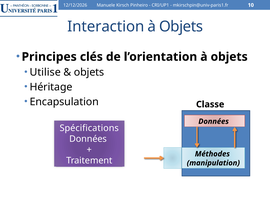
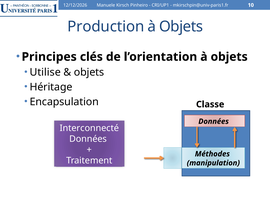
Interaction: Interaction -> Production
Spécifications: Spécifications -> Interconnecté
